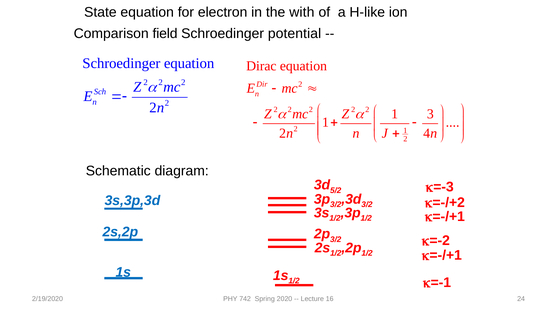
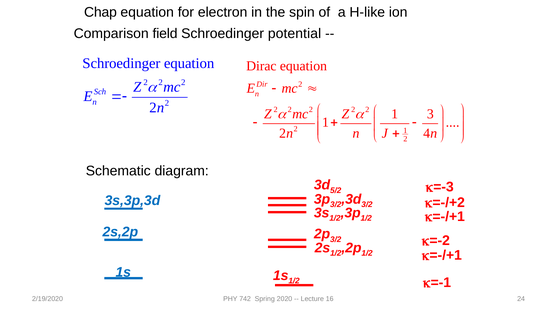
State: State -> Chap
with: with -> spin
